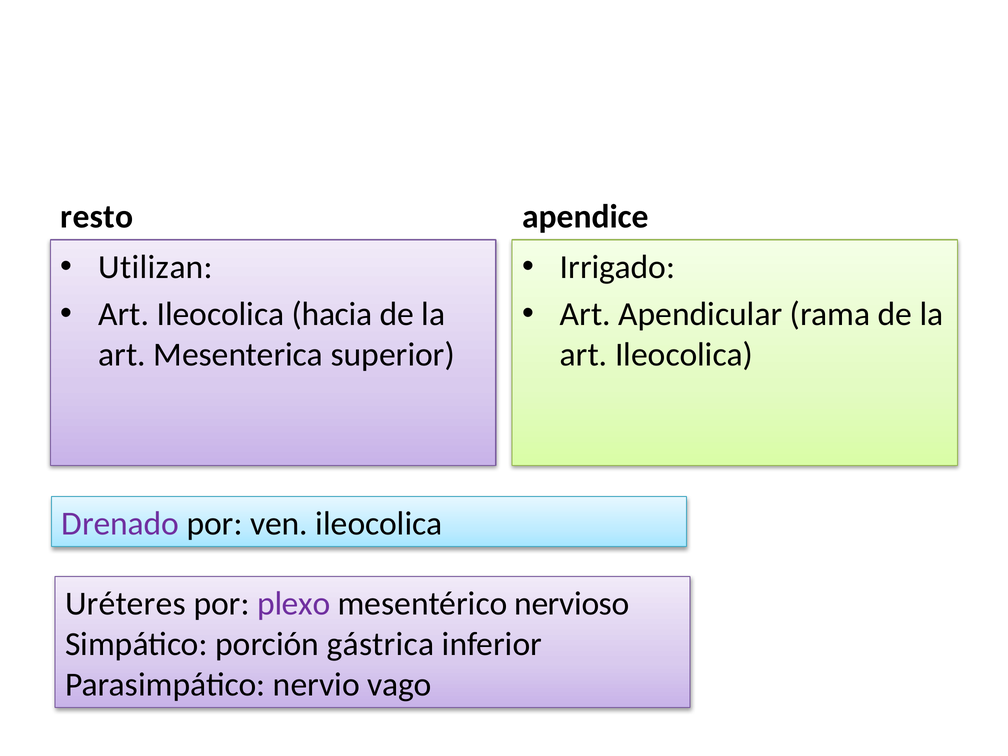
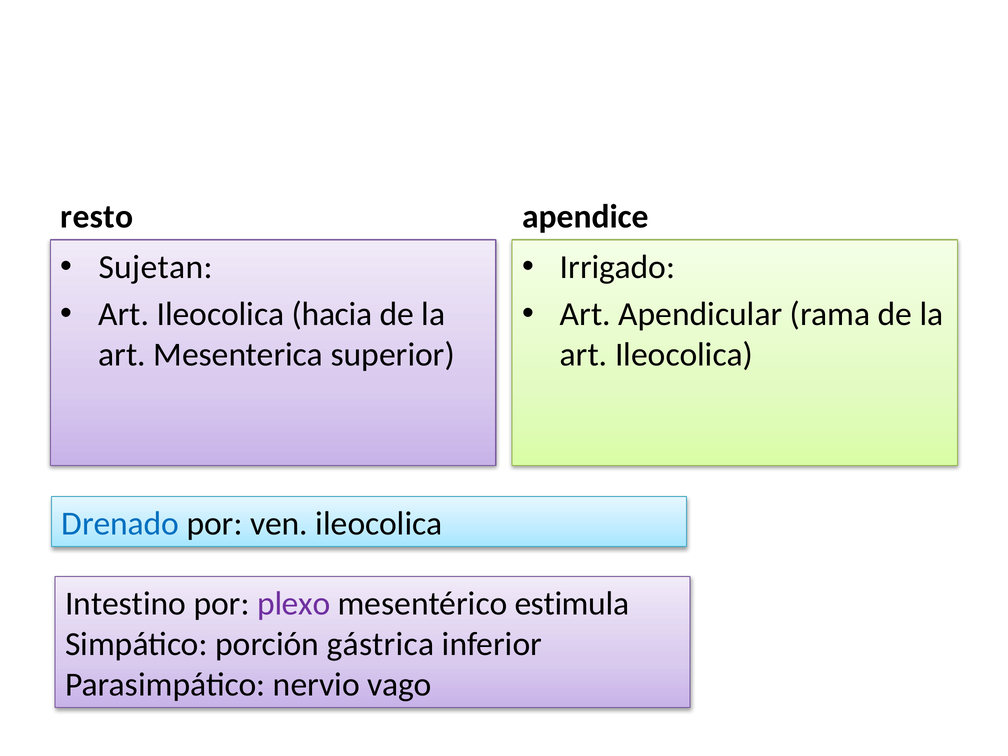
Utilizan: Utilizan -> Sujetan
Drenado colour: purple -> blue
Uréteres: Uréteres -> Intestino
nervioso: nervioso -> estimula
